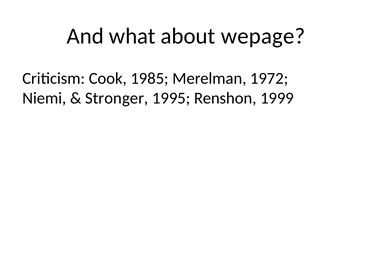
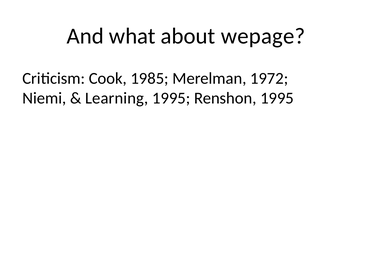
Stronger: Stronger -> Learning
Renshon 1999: 1999 -> 1995
